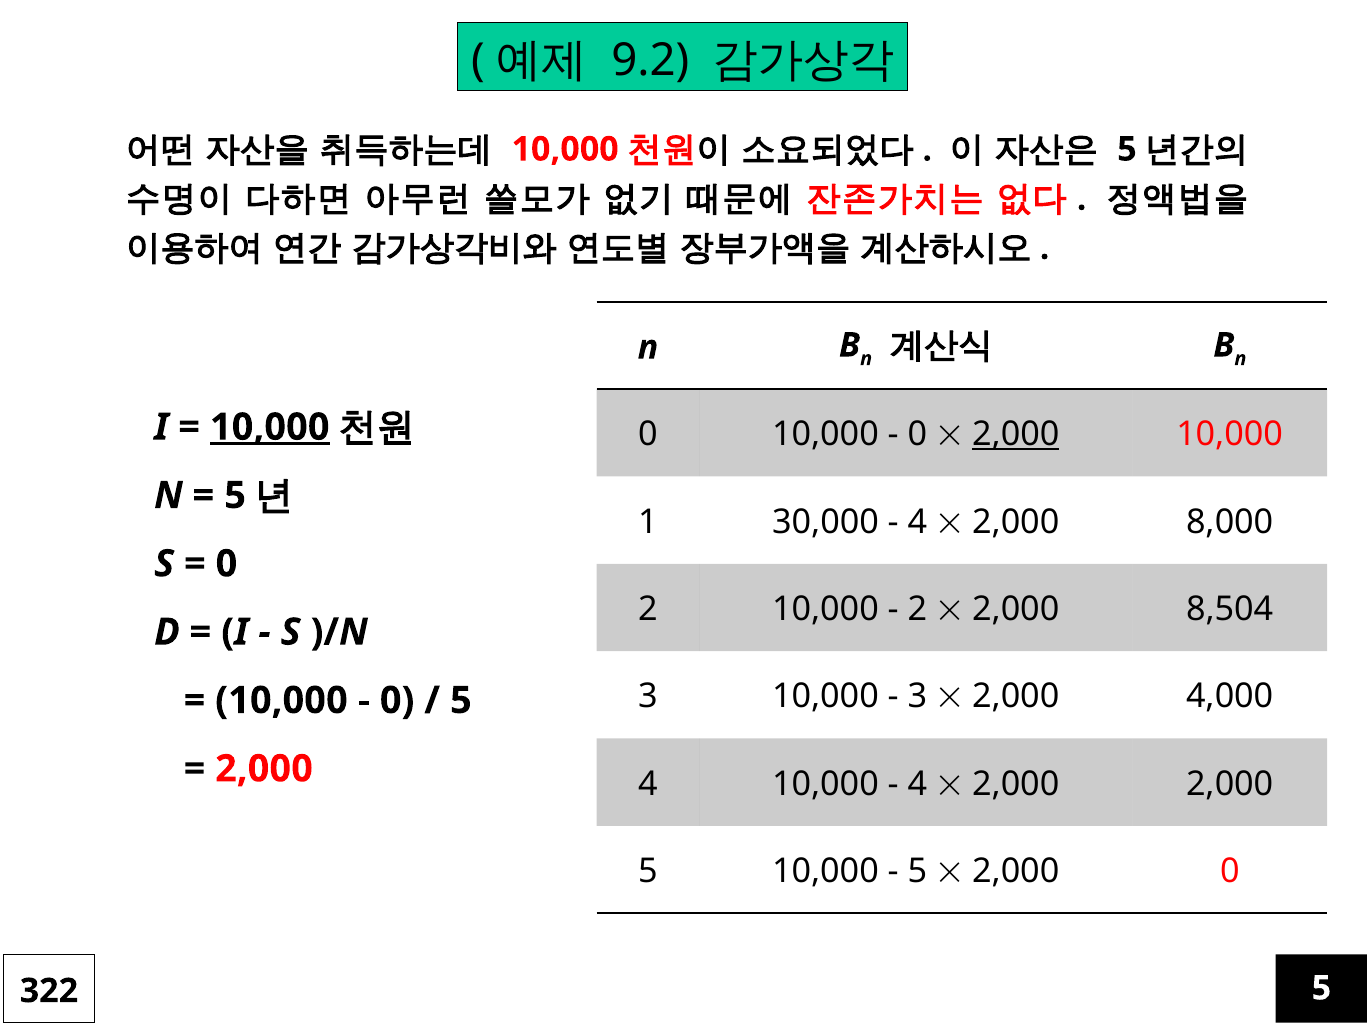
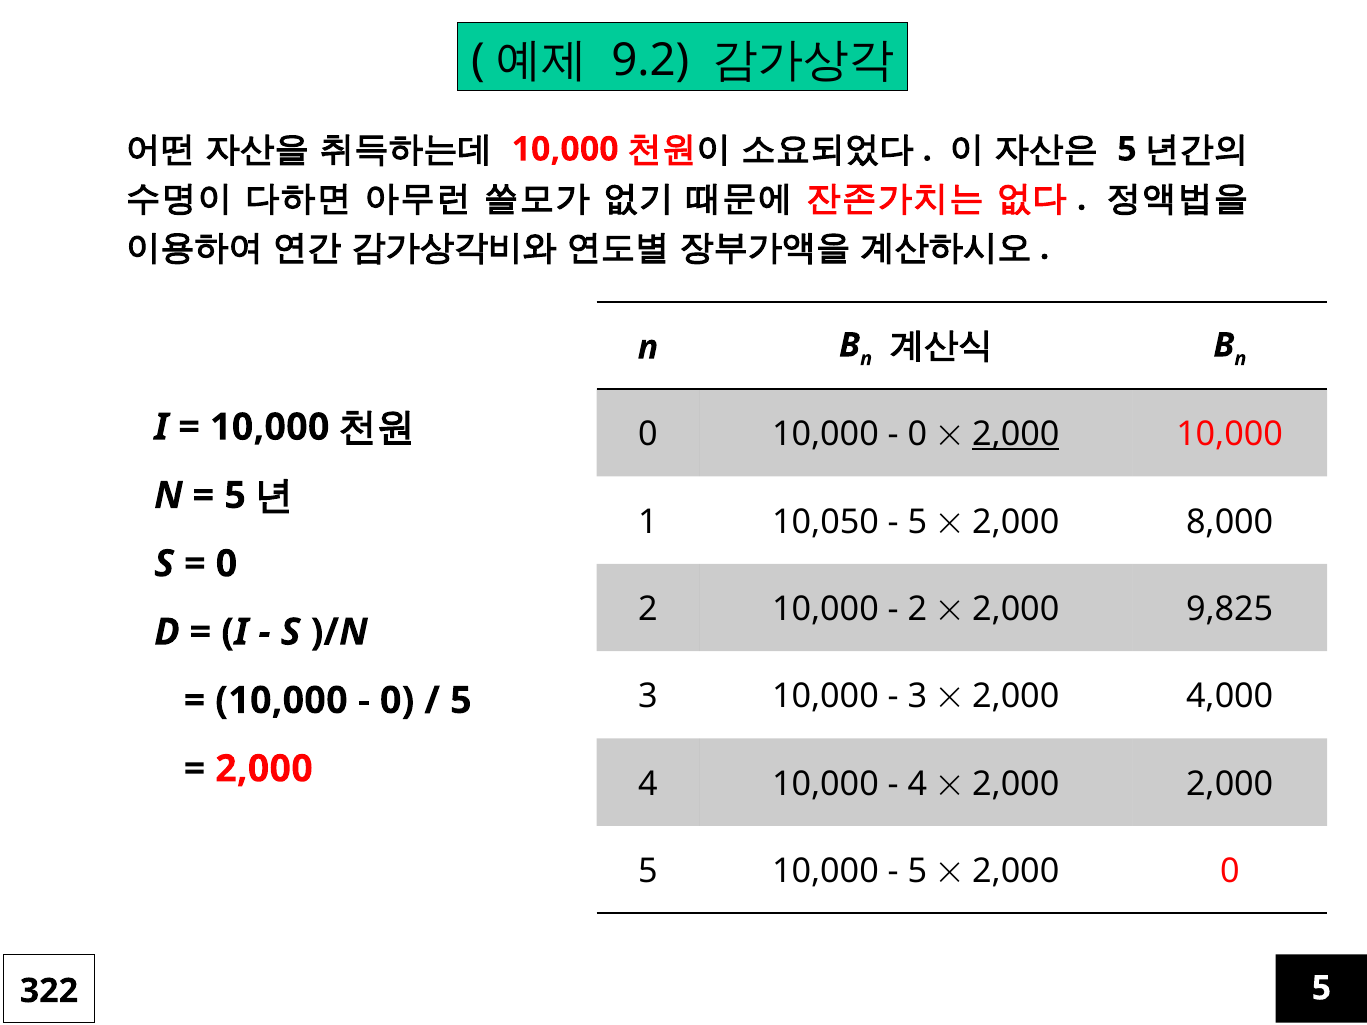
10,000 at (270, 427) underline: present -> none
30,000: 30,000 -> 10,050
4 at (917, 522): 4 -> 5
8,504: 8,504 -> 9,825
